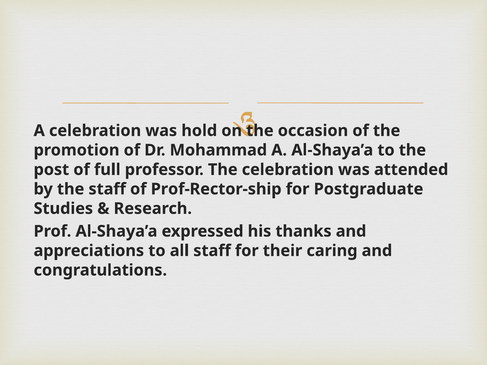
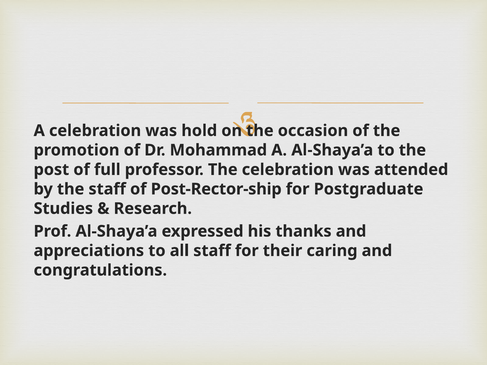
Prof-Rector-ship: Prof-Rector-ship -> Post-Rector-ship
